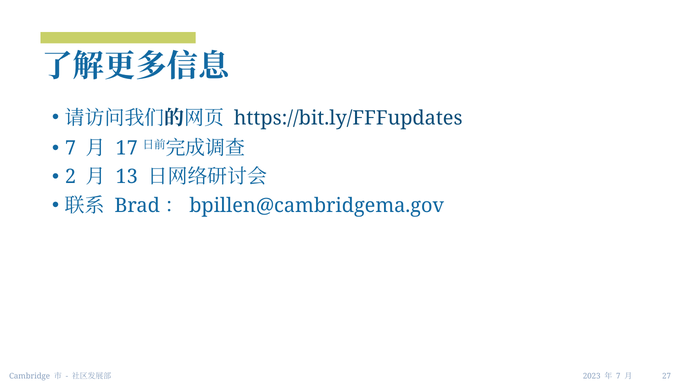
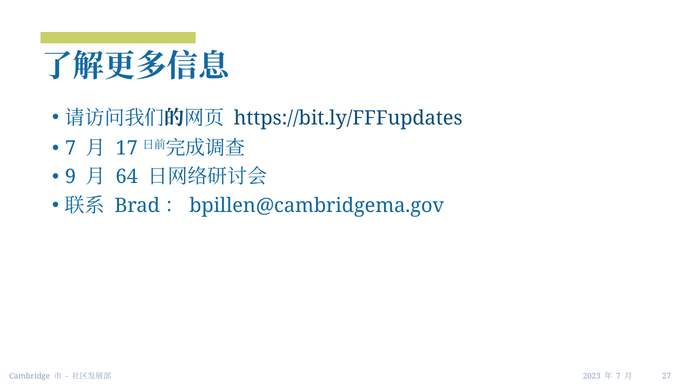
2: 2 -> 9
13: 13 -> 64
